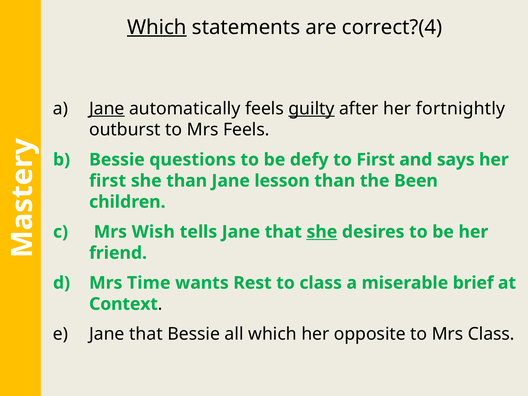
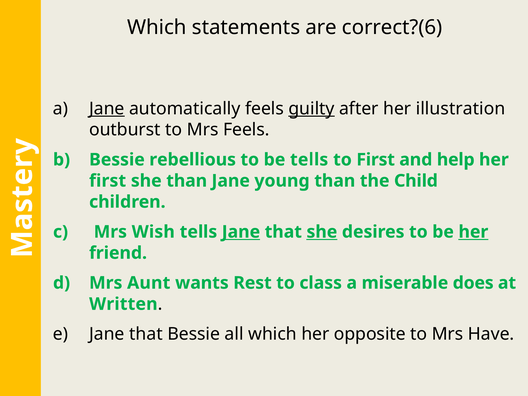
Which at (157, 27) underline: present -> none
correct?(4: correct?(4 -> correct?(6
fortnightly: fortnightly -> illustration
questions: questions -> rebellious
be defy: defy -> tells
says: says -> help
lesson: lesson -> young
Been: Been -> Child
Jane at (241, 232) underline: none -> present
her at (473, 232) underline: none -> present
Time: Time -> Aunt
brief: brief -> does
Context: Context -> Written
Mrs Class: Class -> Have
